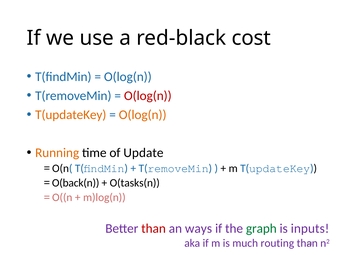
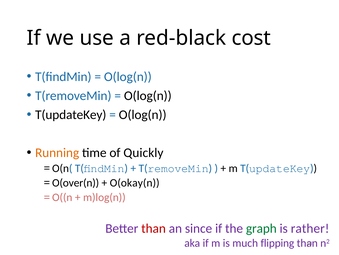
O(log(n at (148, 95) colour: red -> black
T(updateKey at (71, 114) colour: orange -> black
O(log(n at (143, 114) colour: orange -> black
Update: Update -> Quickly
O(back(n: O(back(n -> O(over(n
O(tasks(n: O(tasks(n -> O(okay(n
ways: ways -> since
inputs: inputs -> rather
routing: routing -> flipping
